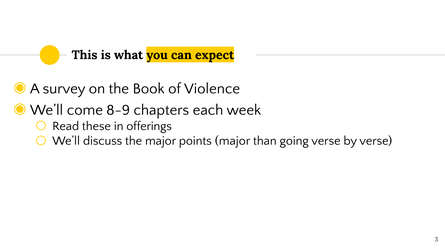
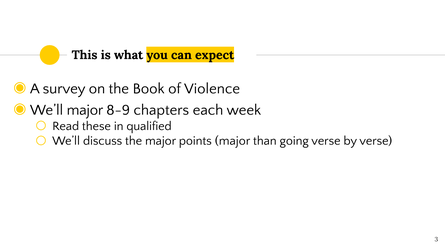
We’ll come: come -> major
offerings: offerings -> qualified
